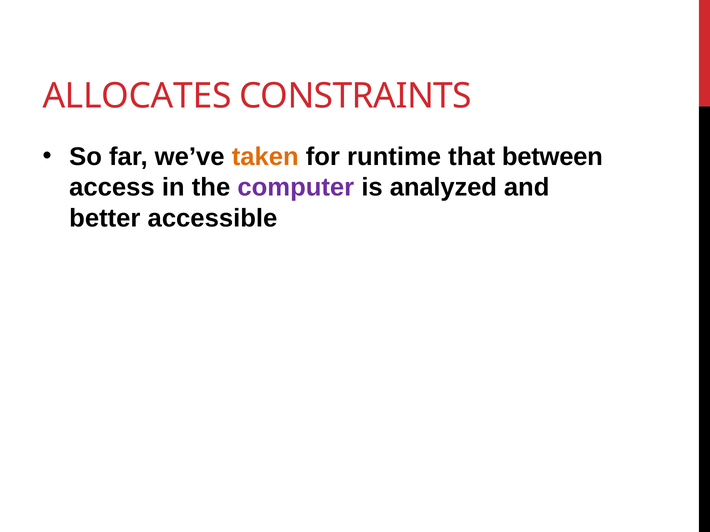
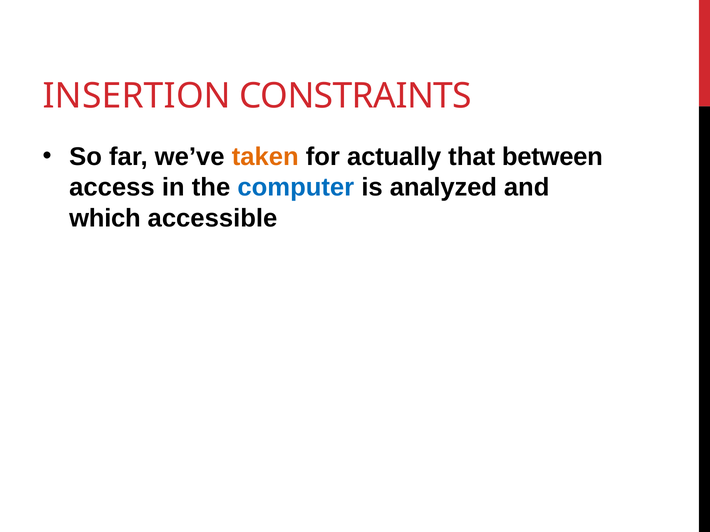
ALLOCATES: ALLOCATES -> INSERTION
runtime: runtime -> actually
computer colour: purple -> blue
better: better -> which
